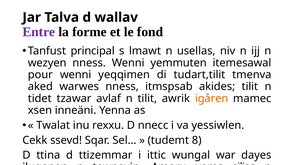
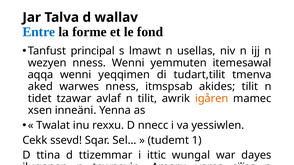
Entre colour: purple -> blue
pour: pour -> aqqa
8: 8 -> 1
